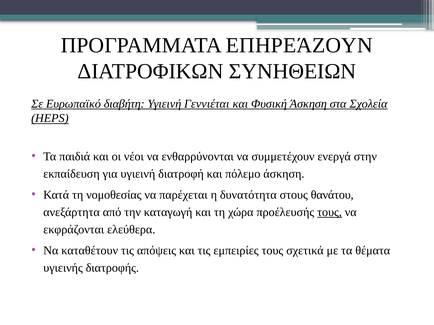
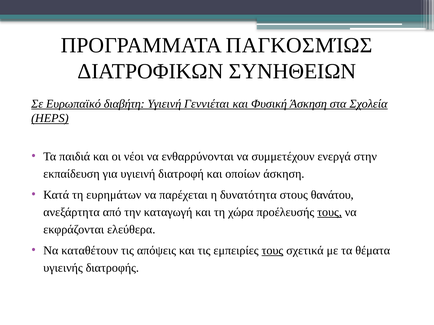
ΕΠΗΡΕΆΖΟΥΝ: ΕΠΗΡΕΆΖΟΥΝ -> ΠΑΓΚΟΣΜΊΩΣ
πόλεμο: πόλεμο -> οποίων
νομοθεσίας: νομοθεσίας -> ευρημάτων
τους at (272, 251) underline: none -> present
